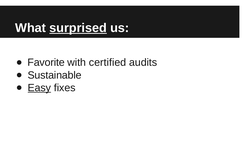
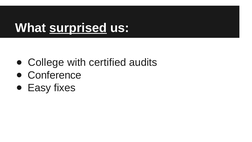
Favorite: Favorite -> College
Sustainable: Sustainable -> Conference
Easy underline: present -> none
